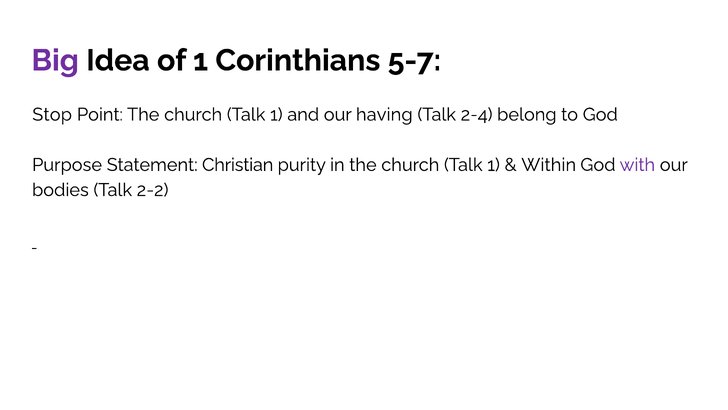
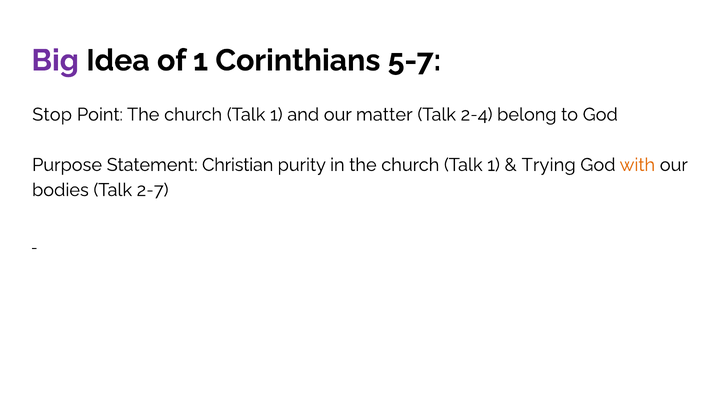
having: having -> matter
Within: Within -> Trying
with colour: purple -> orange
2-2: 2-2 -> 2-7
